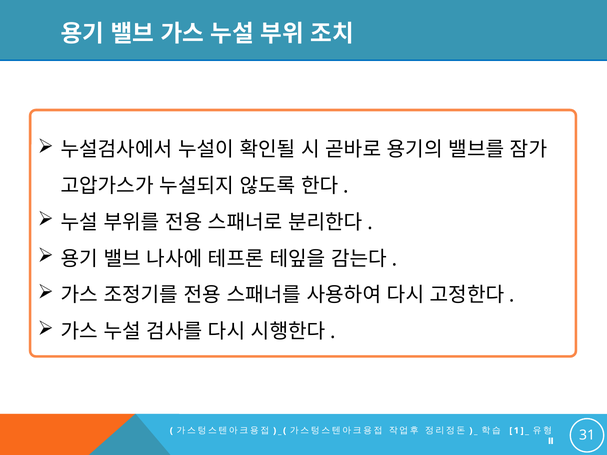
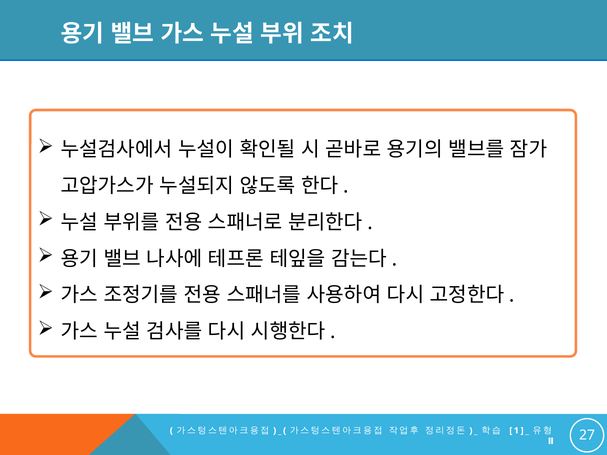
31: 31 -> 27
